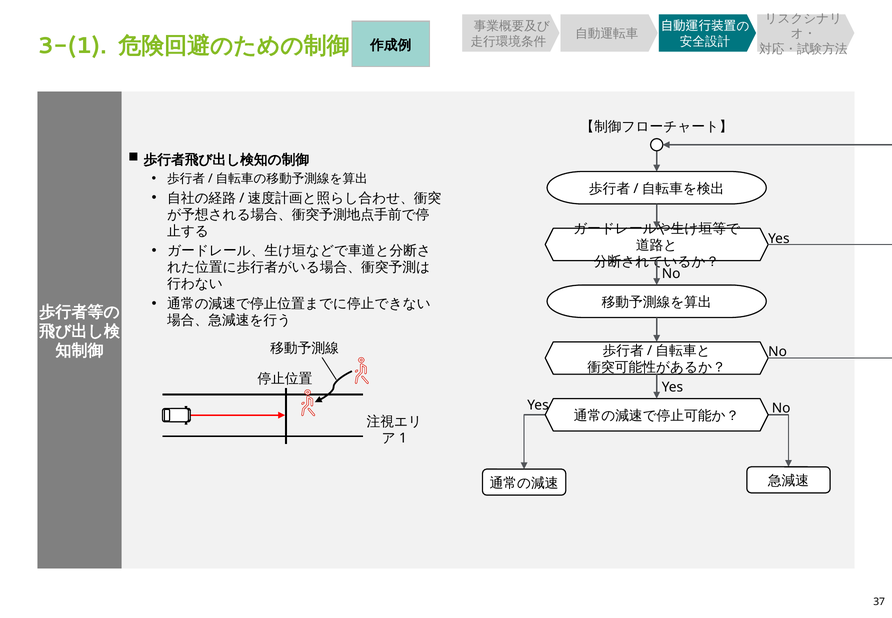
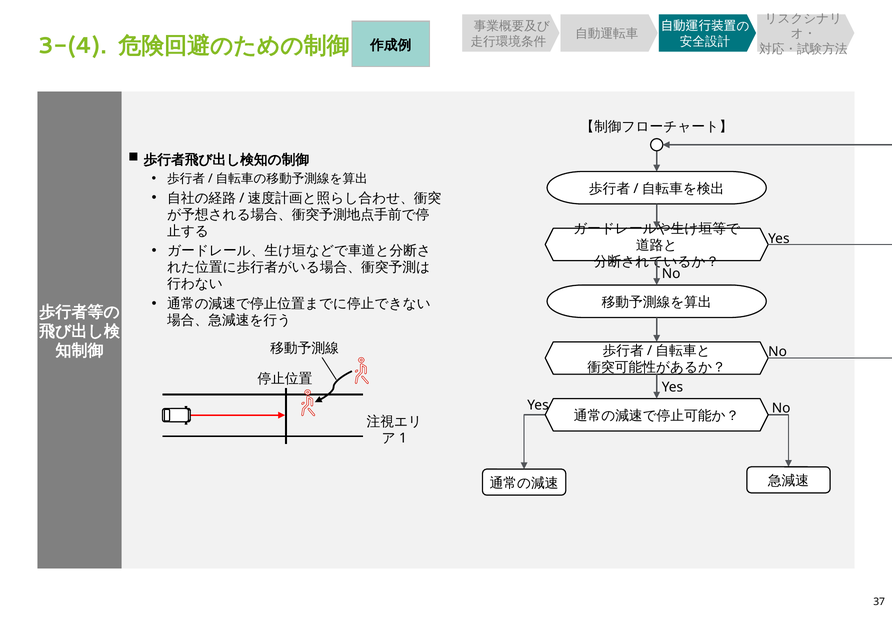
3-(1: 3-(1 -> 3-(4
